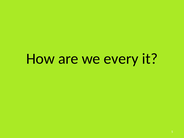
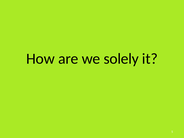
every: every -> solely
